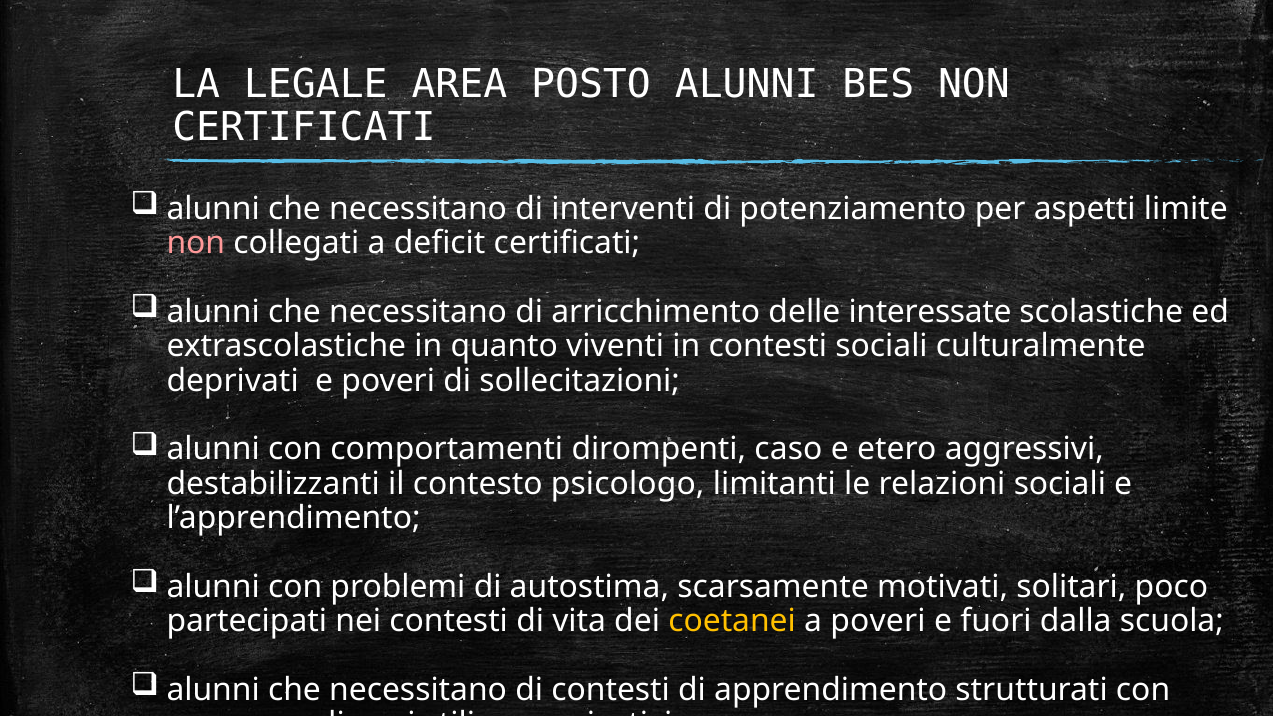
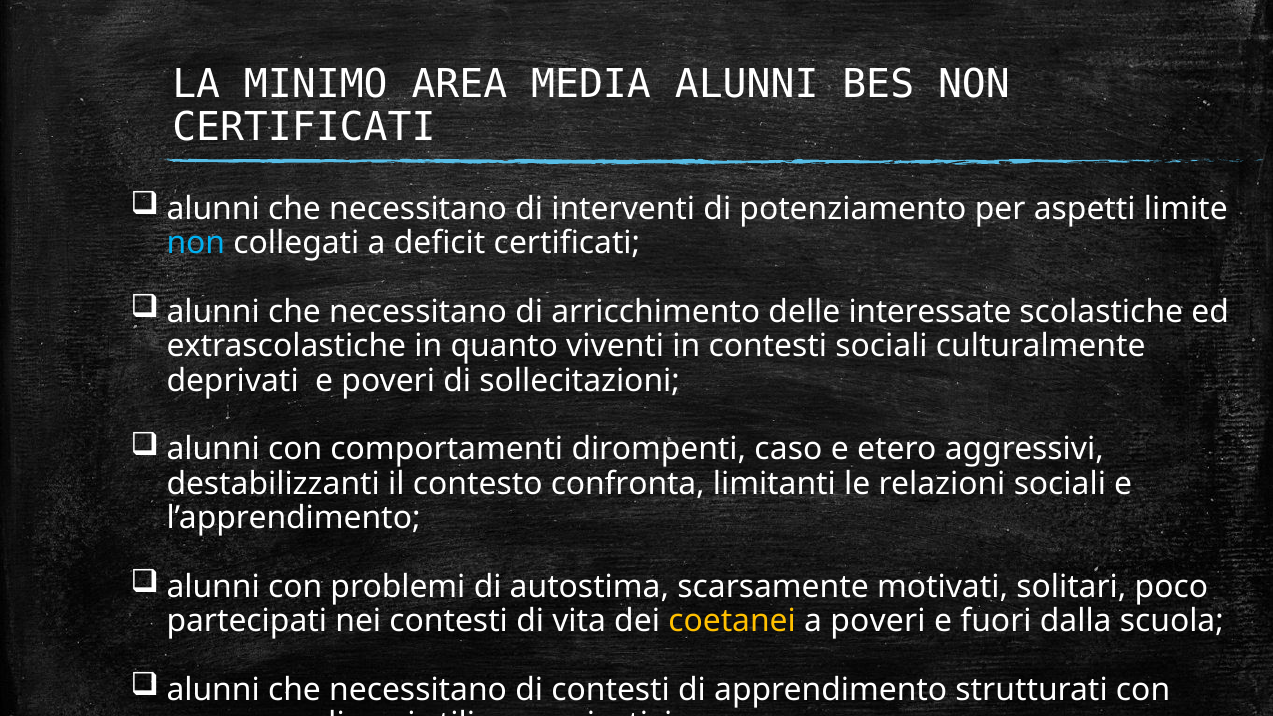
LEGALE: LEGALE -> MINIMO
POSTO: POSTO -> MEDIA
non at (196, 243) colour: pink -> light blue
psicologo: psicologo -> confronta
